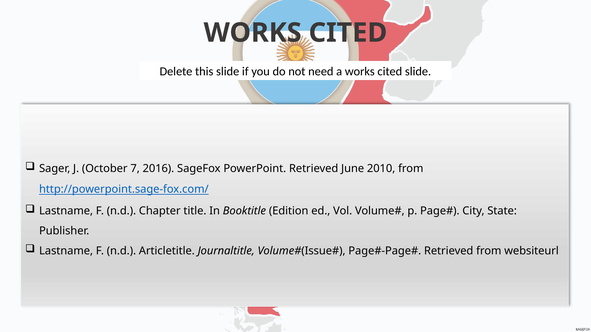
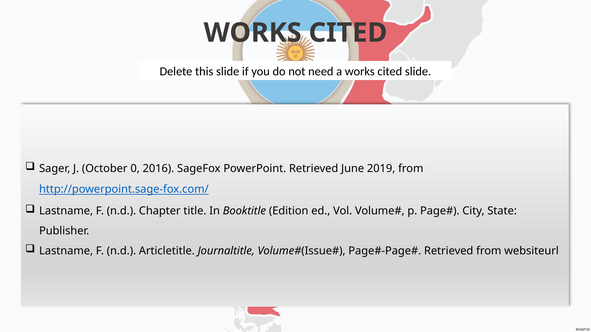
7: 7 -> 0
2010: 2010 -> 2019
